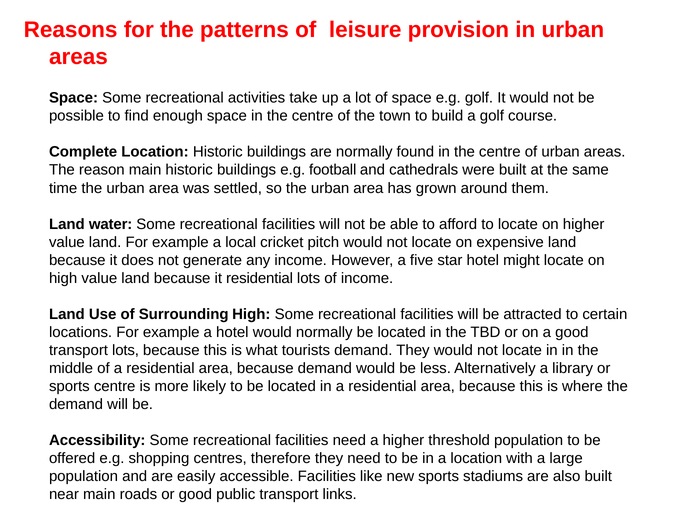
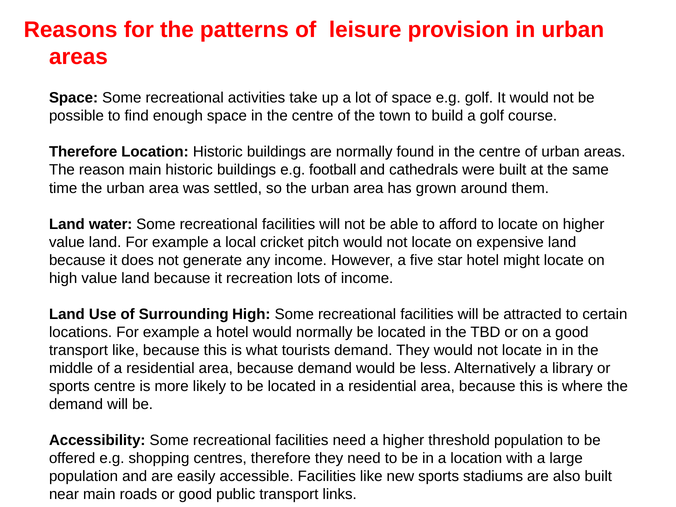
Complete at (83, 152): Complete -> Therefore
it residential: residential -> recreation
transport lots: lots -> like
